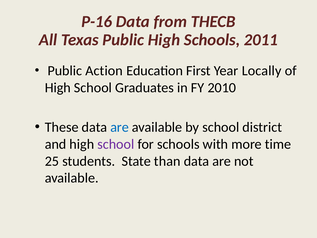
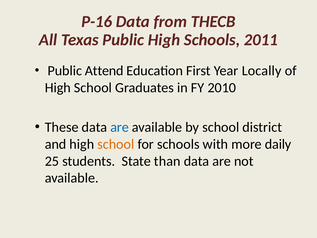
Action: Action -> Attend
school at (116, 144) colour: purple -> orange
time: time -> daily
